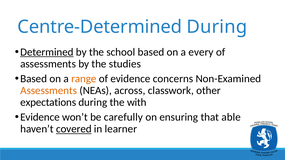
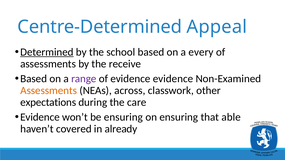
Centre-Determined During: During -> Appeal
studies: studies -> receive
range colour: orange -> purple
evidence concerns: concerns -> evidence
with: with -> care
be carefully: carefully -> ensuring
covered underline: present -> none
learner: learner -> already
